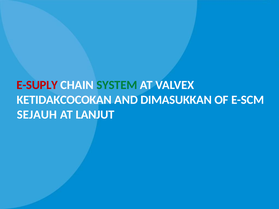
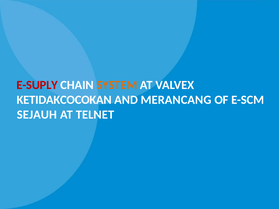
SYSTEM colour: green -> orange
DIMASUKKAN: DIMASUKKAN -> MERANCANG
LANJUT: LANJUT -> TELNET
